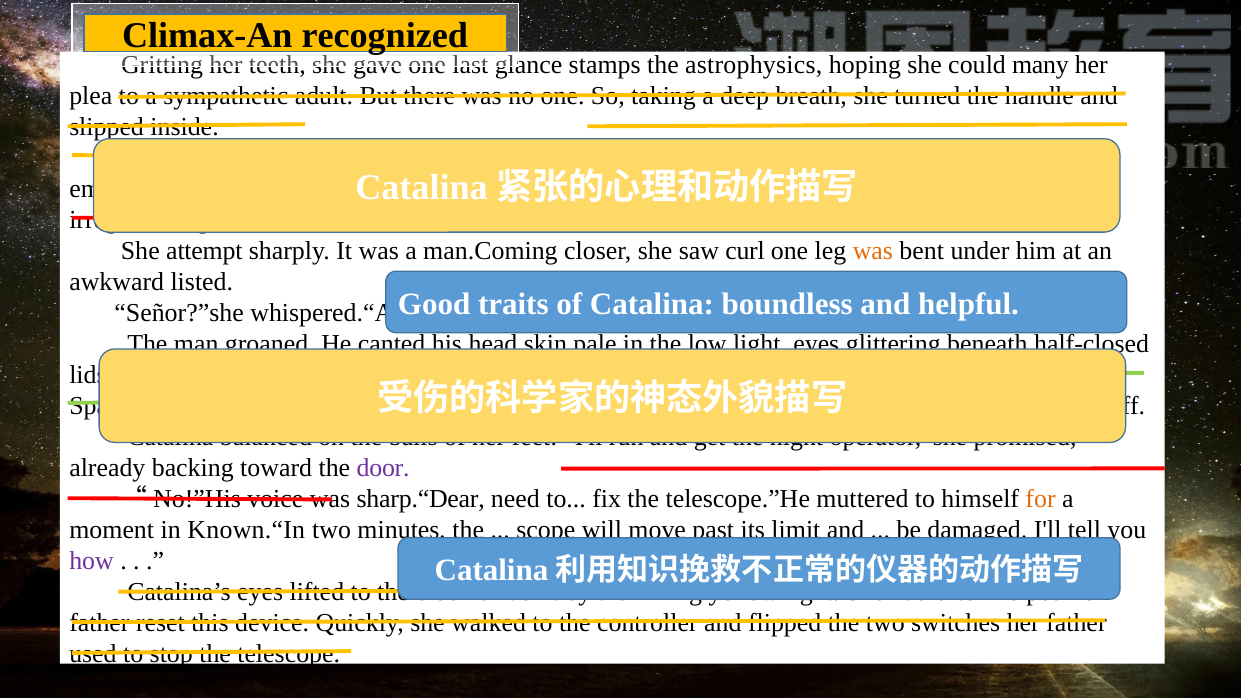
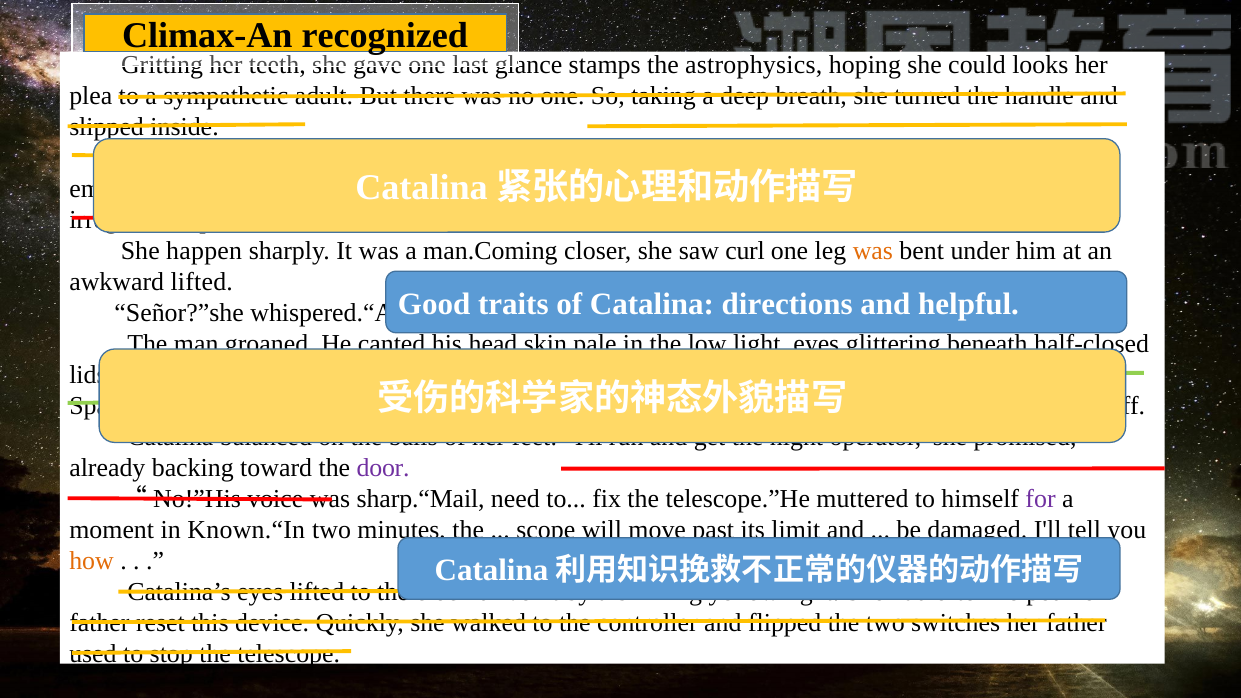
many: many -> looks
attempt: attempt -> happen
awkward listed: listed -> lifted
boundless: boundless -> directions
sharp.“Dear: sharp.“Dear -> sharp.“Mail
for colour: orange -> purple
how colour: purple -> orange
